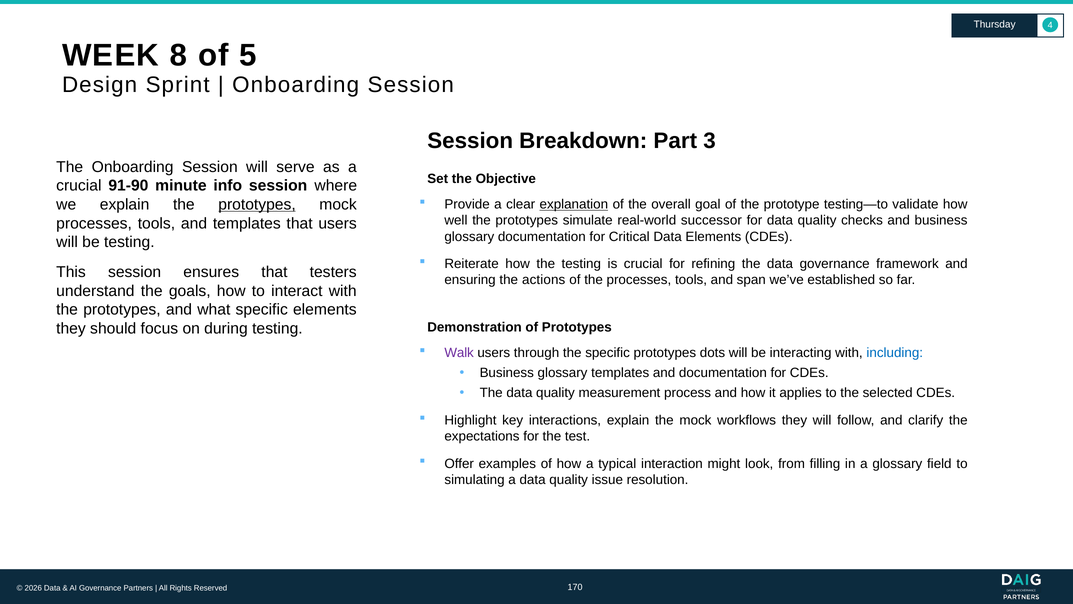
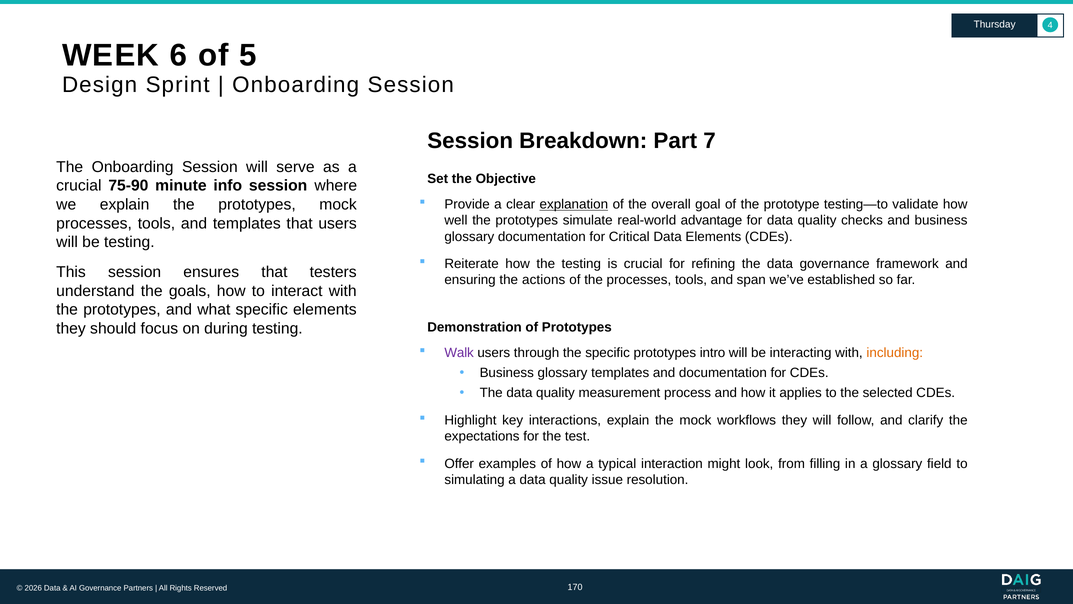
8: 8 -> 6
3: 3 -> 7
91-90: 91-90 -> 75-90
prototypes at (257, 204) underline: present -> none
successor: successor -> advantage
dots: dots -> intro
including colour: blue -> orange
